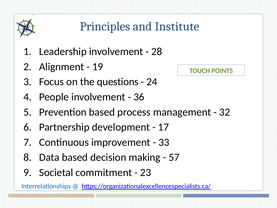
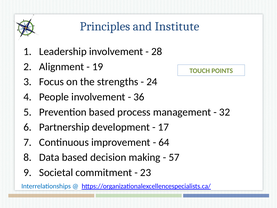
questions: questions -> strengths
33: 33 -> 64
